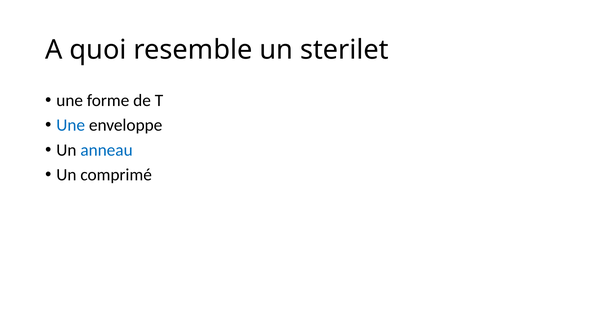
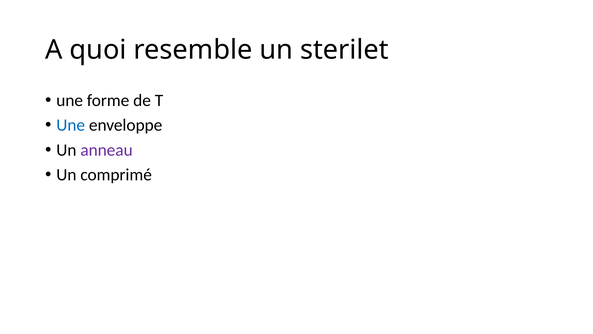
anneau colour: blue -> purple
